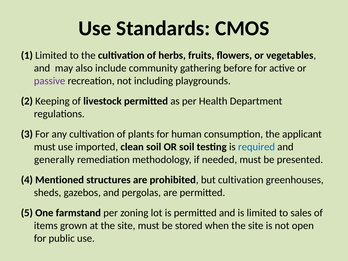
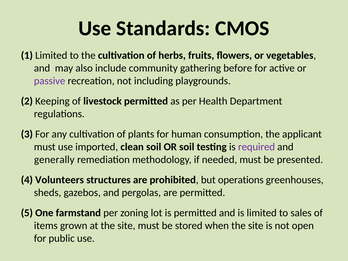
required colour: blue -> purple
Mentioned: Mentioned -> Volunteers
but cultivation: cultivation -> operations
